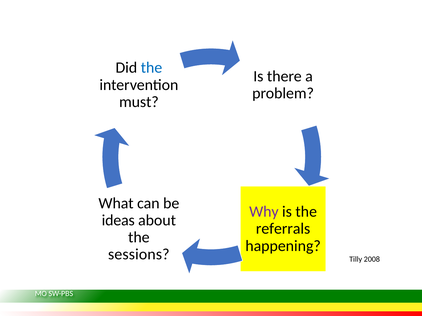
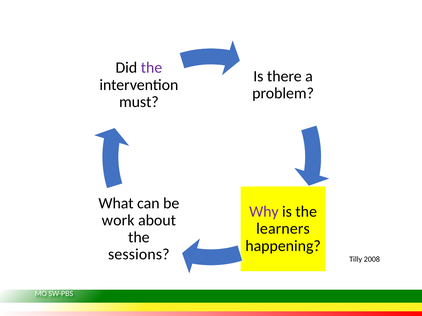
the at (152, 68) colour: blue -> purple
ideas: ideas -> work
referrals: referrals -> learners
